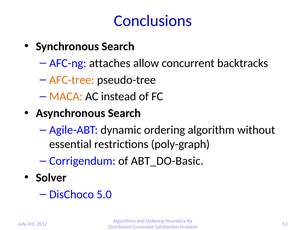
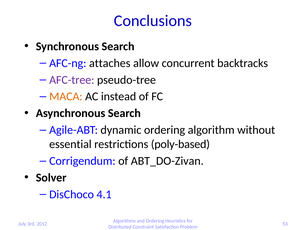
AFC-tree colour: orange -> purple
poly-graph: poly-graph -> poly-based
ABT_DO-Basic: ABT_DO-Basic -> ABT_DO-Zivan
5.0: 5.0 -> 4.1
